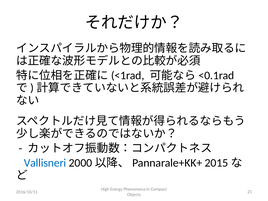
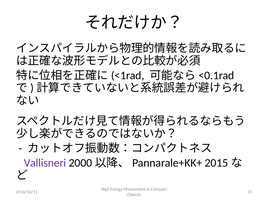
Vallisneri colour: blue -> purple
